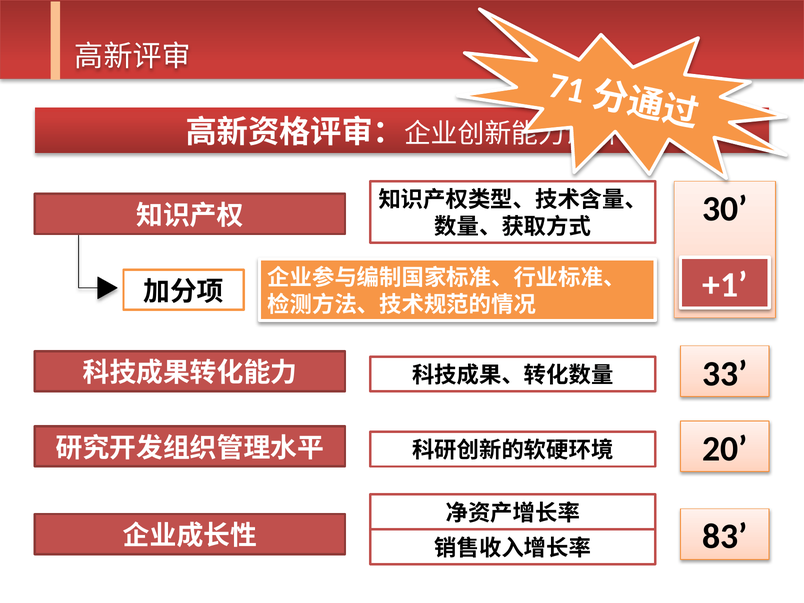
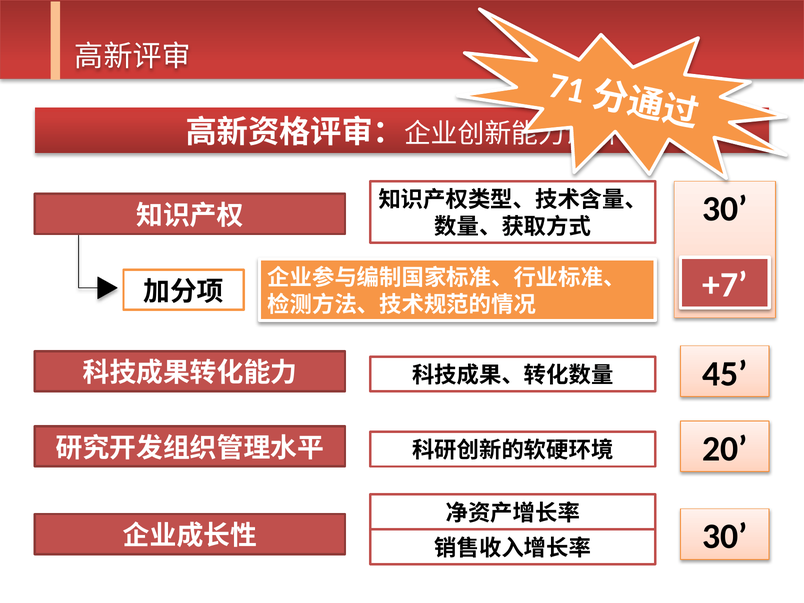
+1: +1 -> +7
33: 33 -> 45
83 at (725, 537): 83 -> 30
